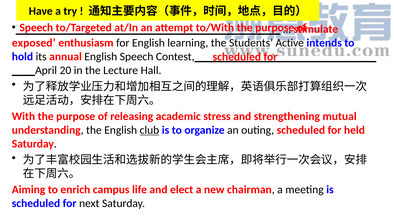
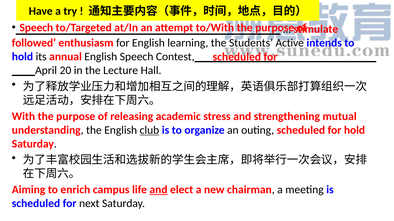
exposed: exposed -> followed
for held: held -> hold
and at (158, 190) underline: none -> present
